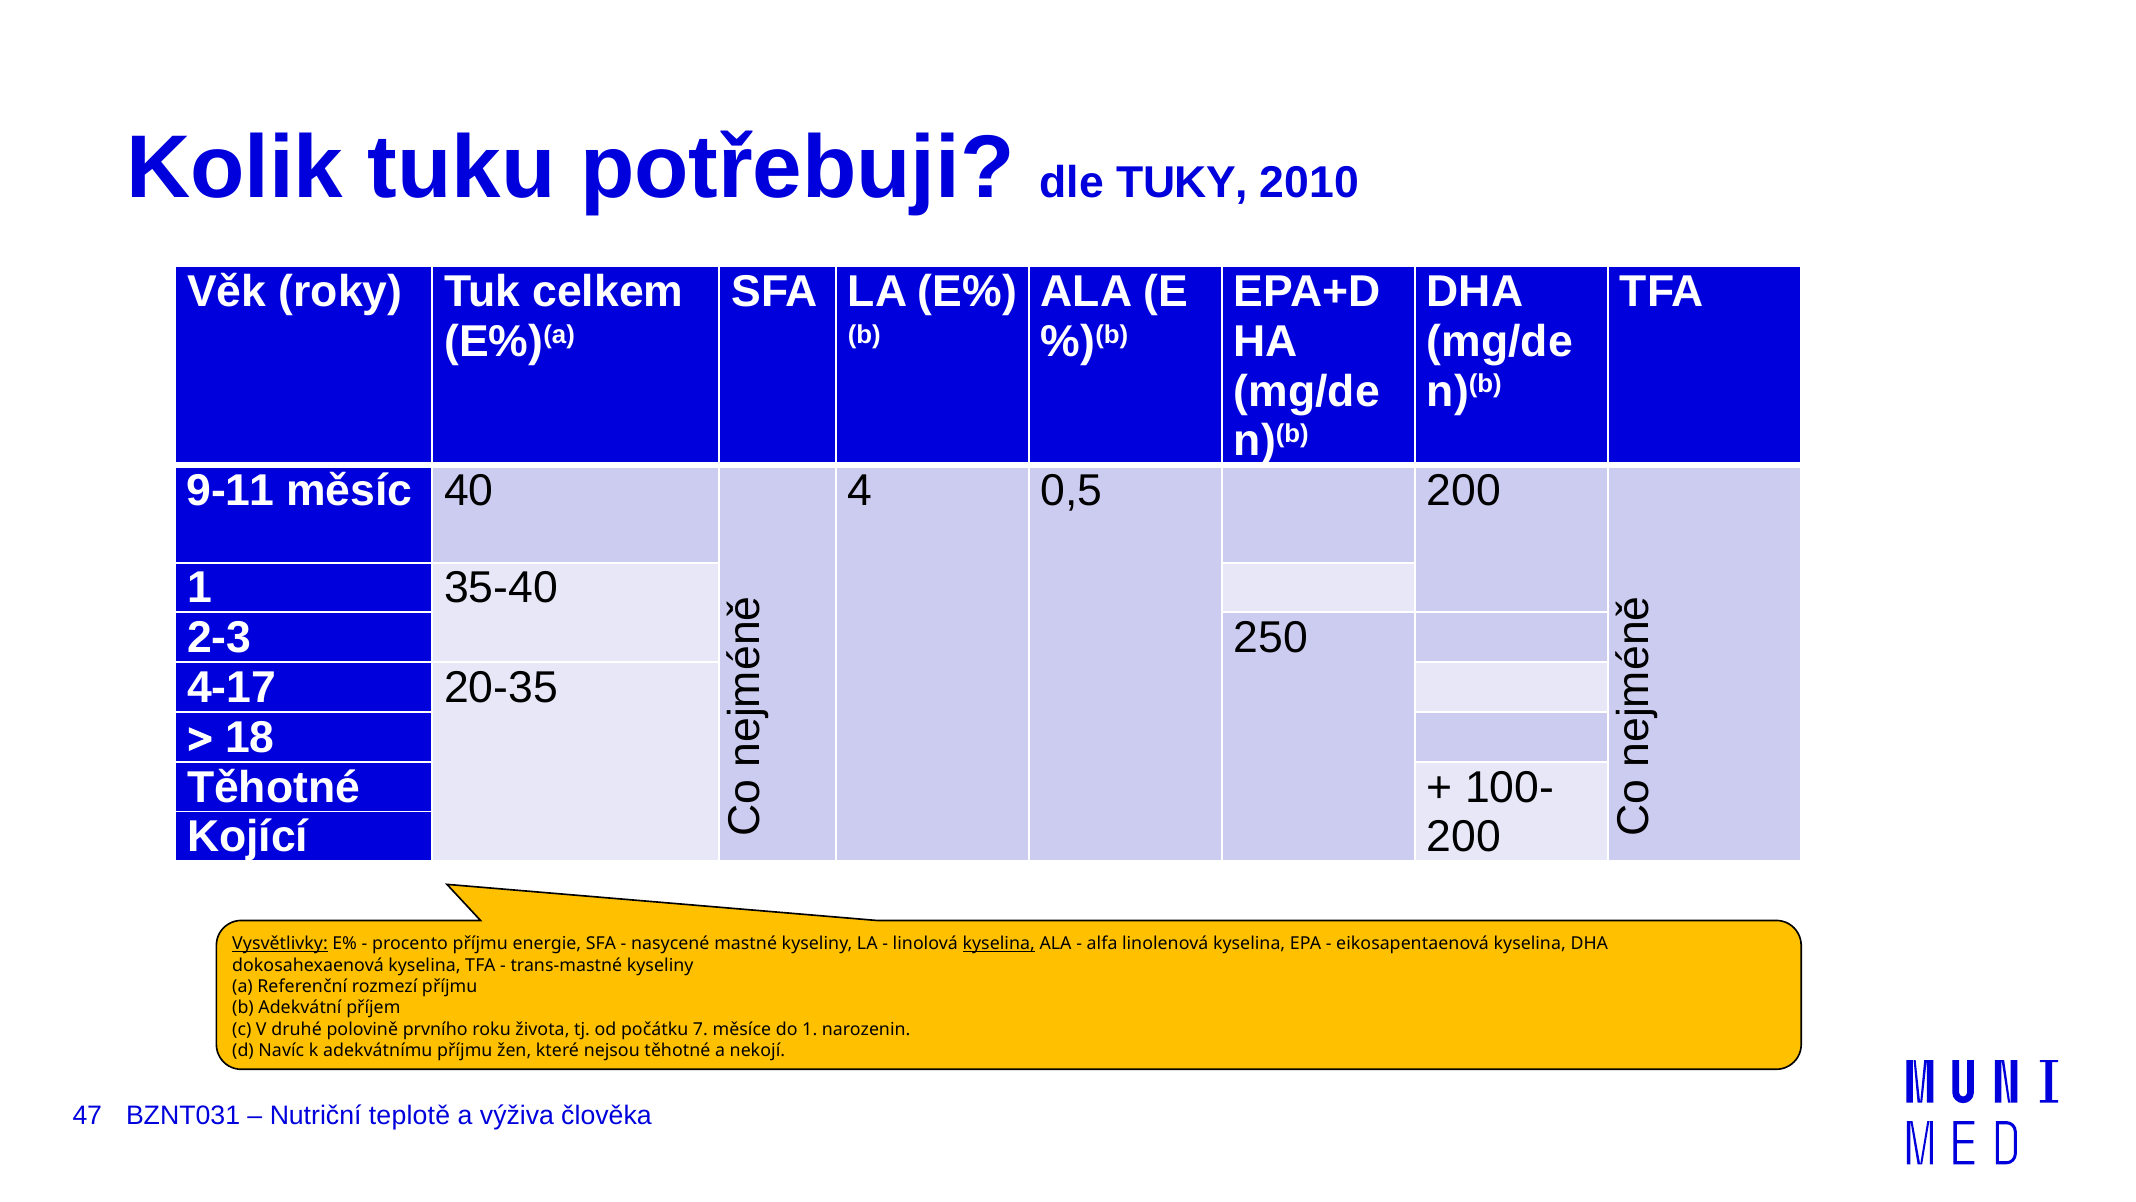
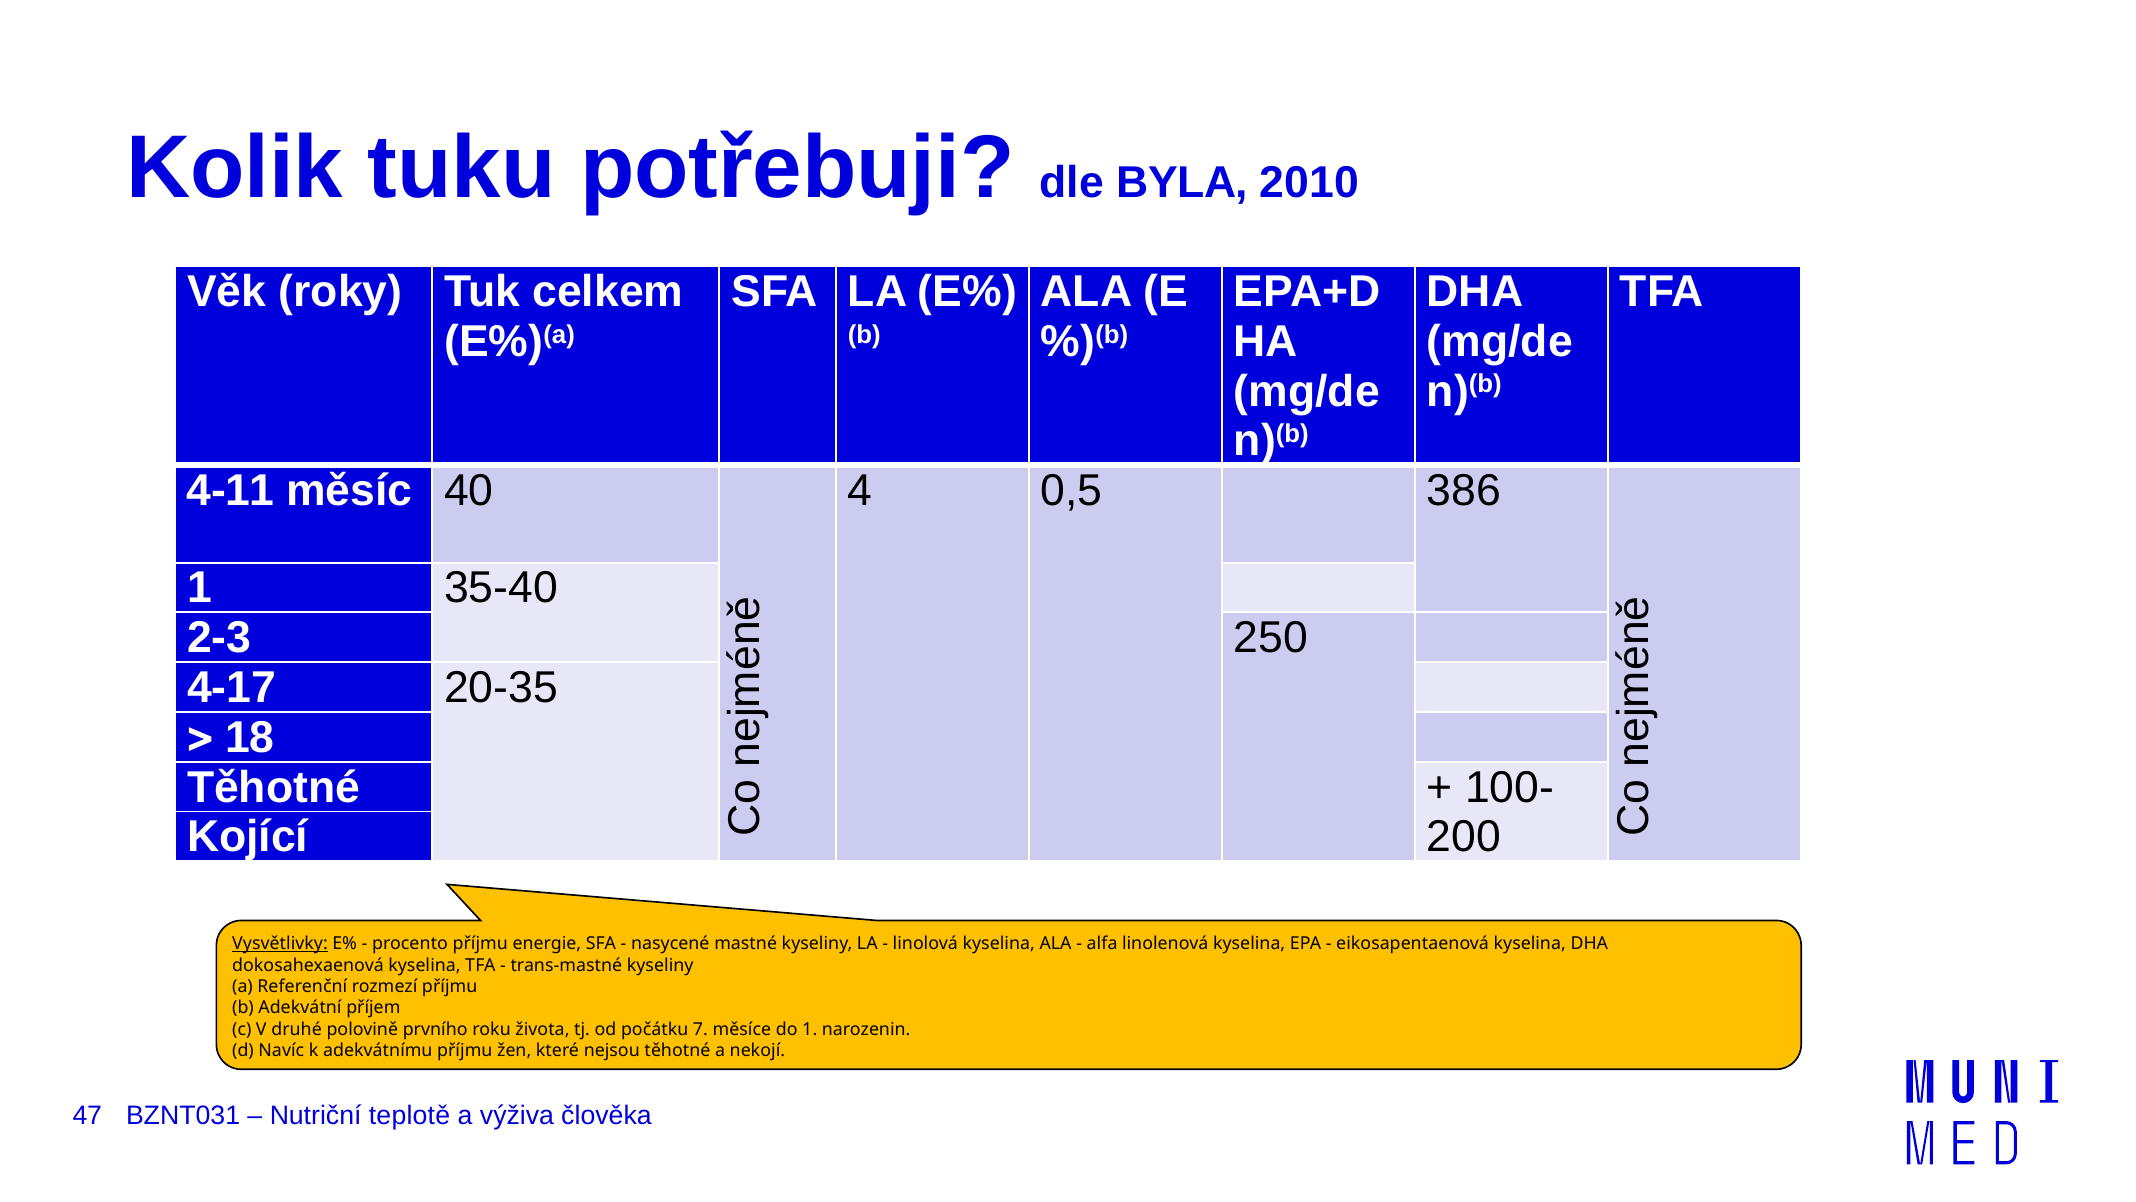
TUKY: TUKY -> BYLA
9-11: 9-11 -> 4-11
0,5 200: 200 -> 386
kyselina at (999, 944) underline: present -> none
